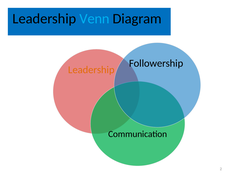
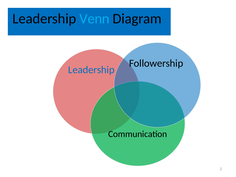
Leadership at (91, 70) colour: orange -> blue
